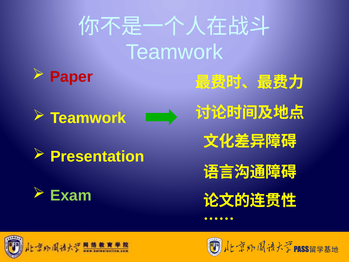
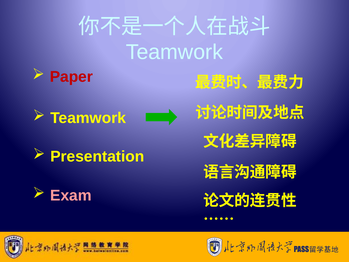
Exam colour: light green -> pink
